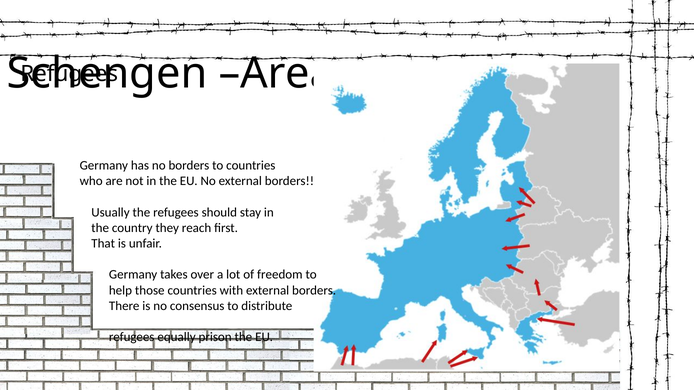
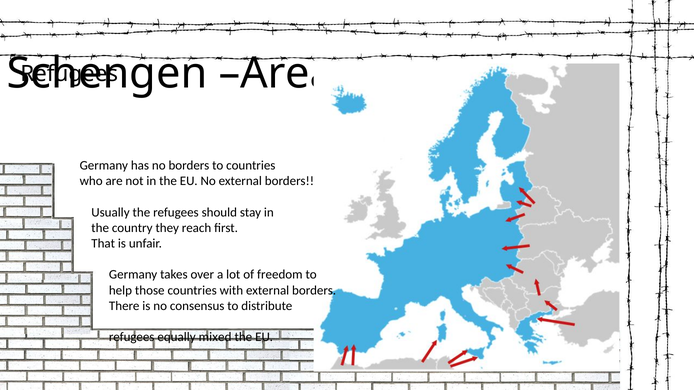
prison: prison -> mixed
